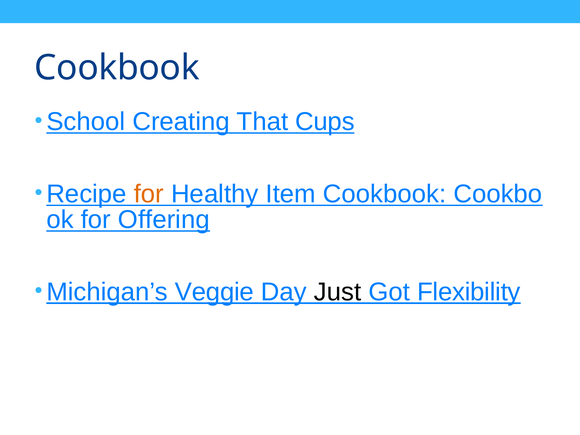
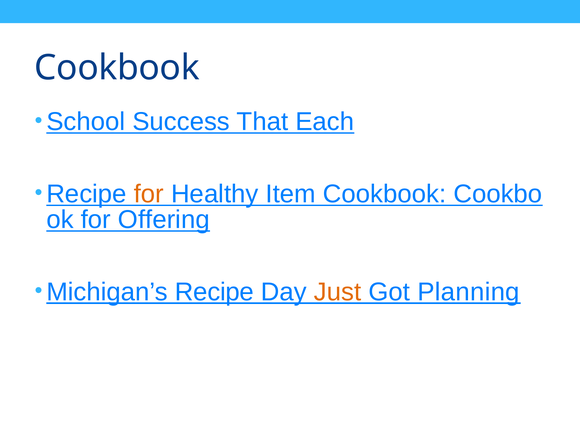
Creating: Creating -> Success
Cups: Cups -> Each
Michigan’s Veggie: Veggie -> Recipe
Just colour: black -> orange
Flexibility: Flexibility -> Planning
